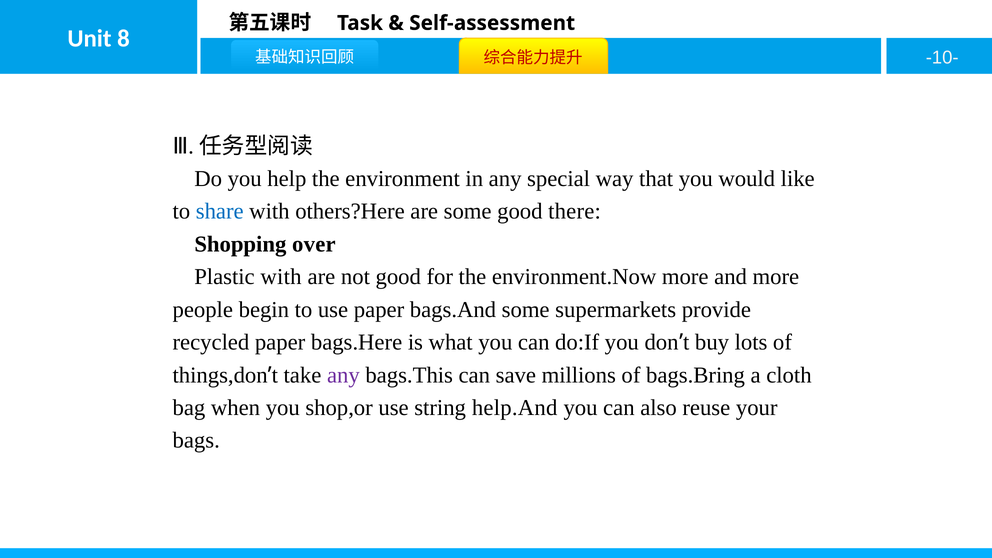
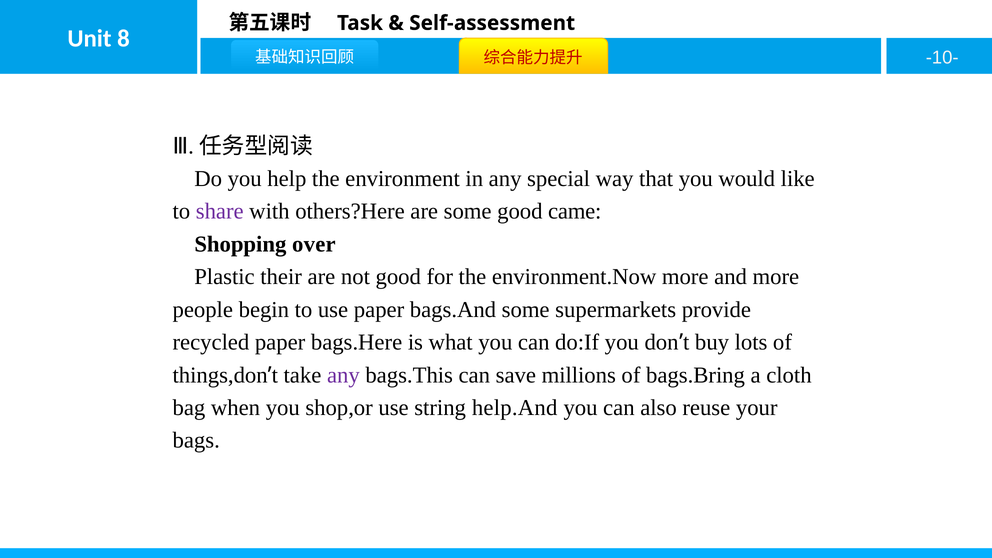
share colour: blue -> purple
there: there -> came
Plastic with: with -> their
